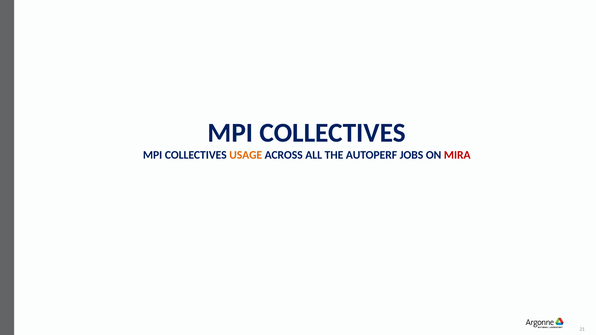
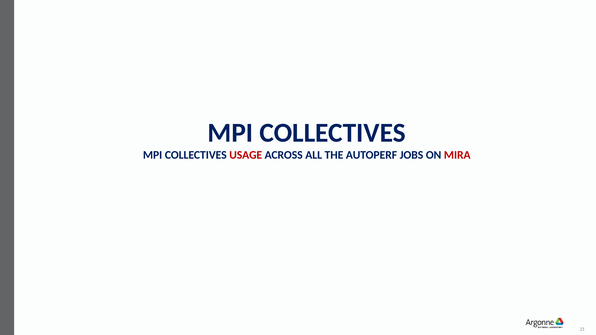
USAGE colour: orange -> red
